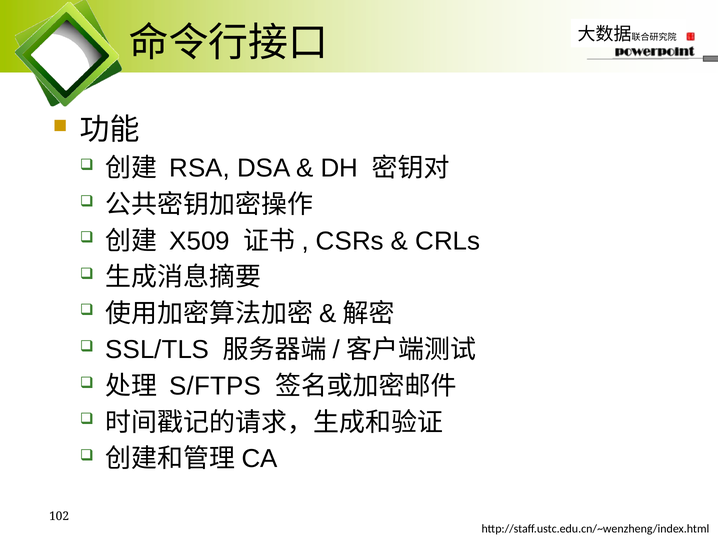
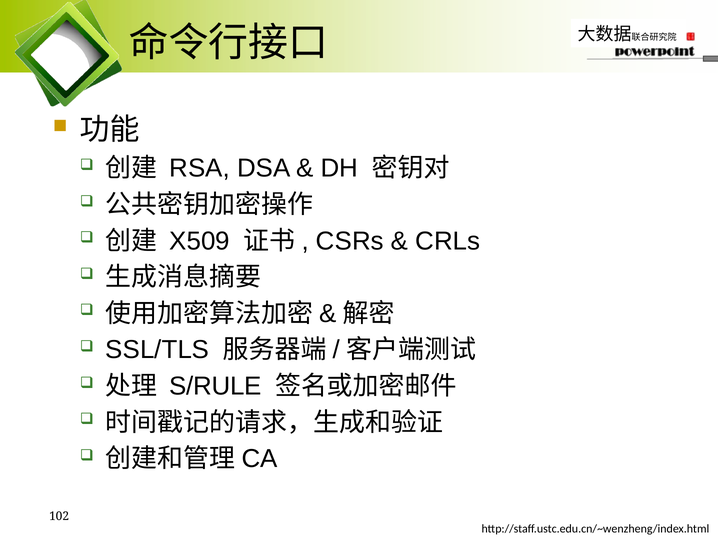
S/FTPS: S/FTPS -> S/RULE
